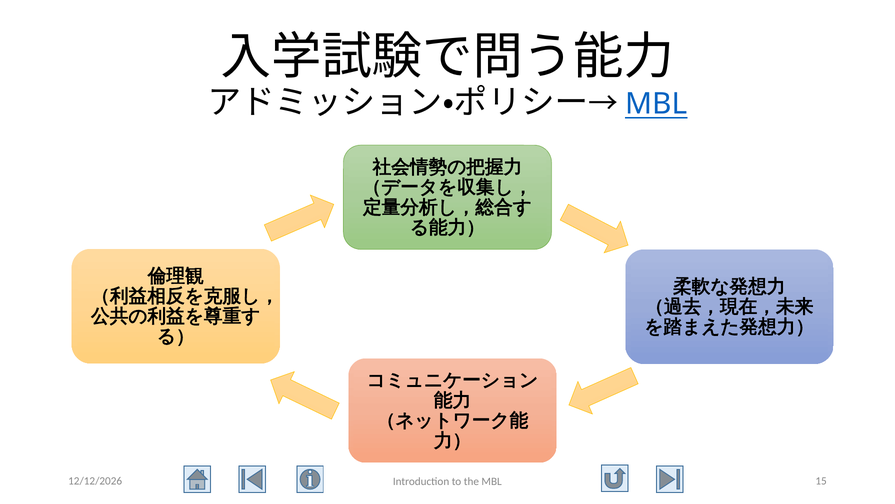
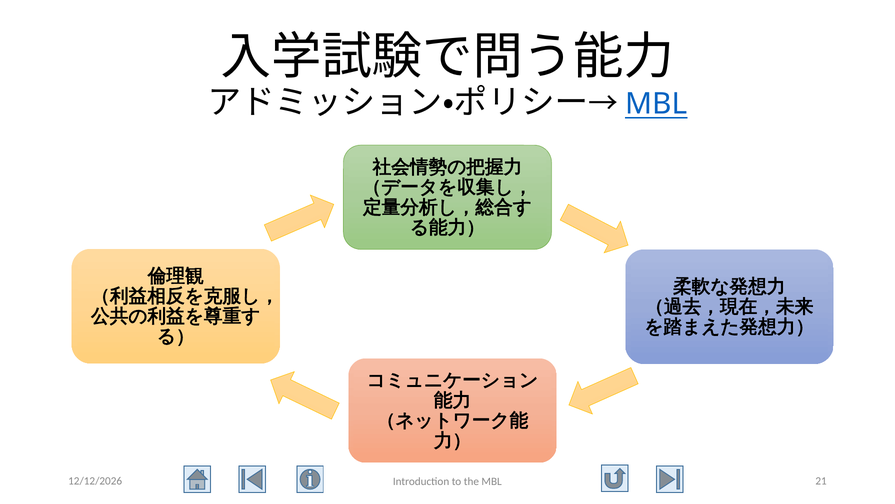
15: 15 -> 21
